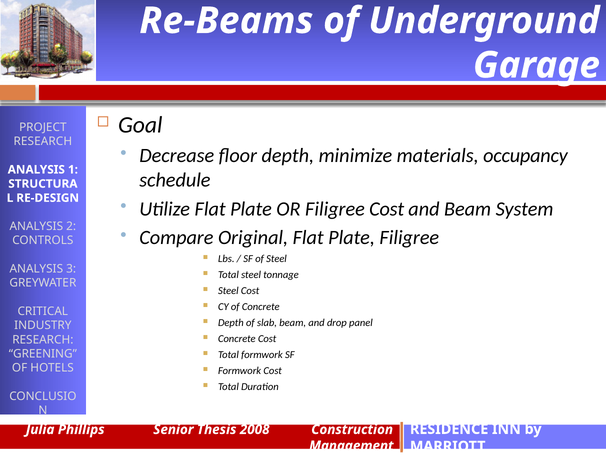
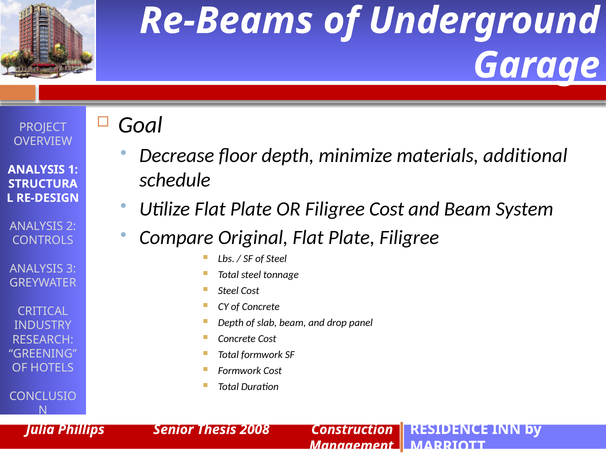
RESEARCH at (43, 141): RESEARCH -> OVERVIEW
occupancy: occupancy -> additional
